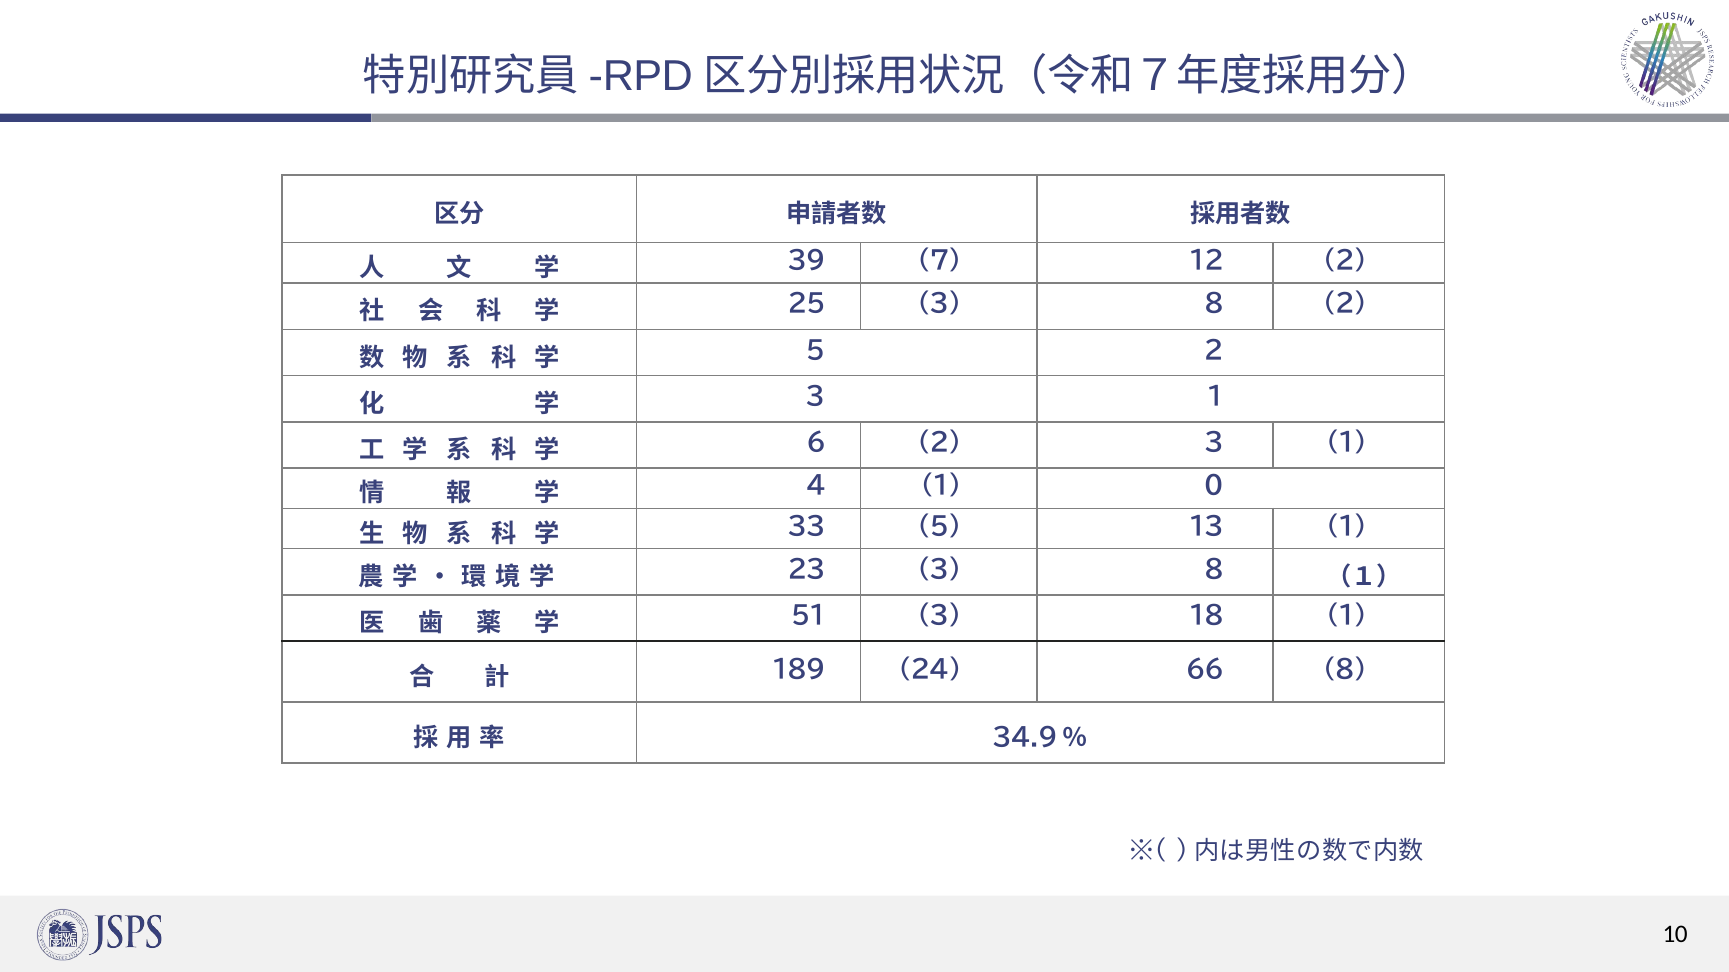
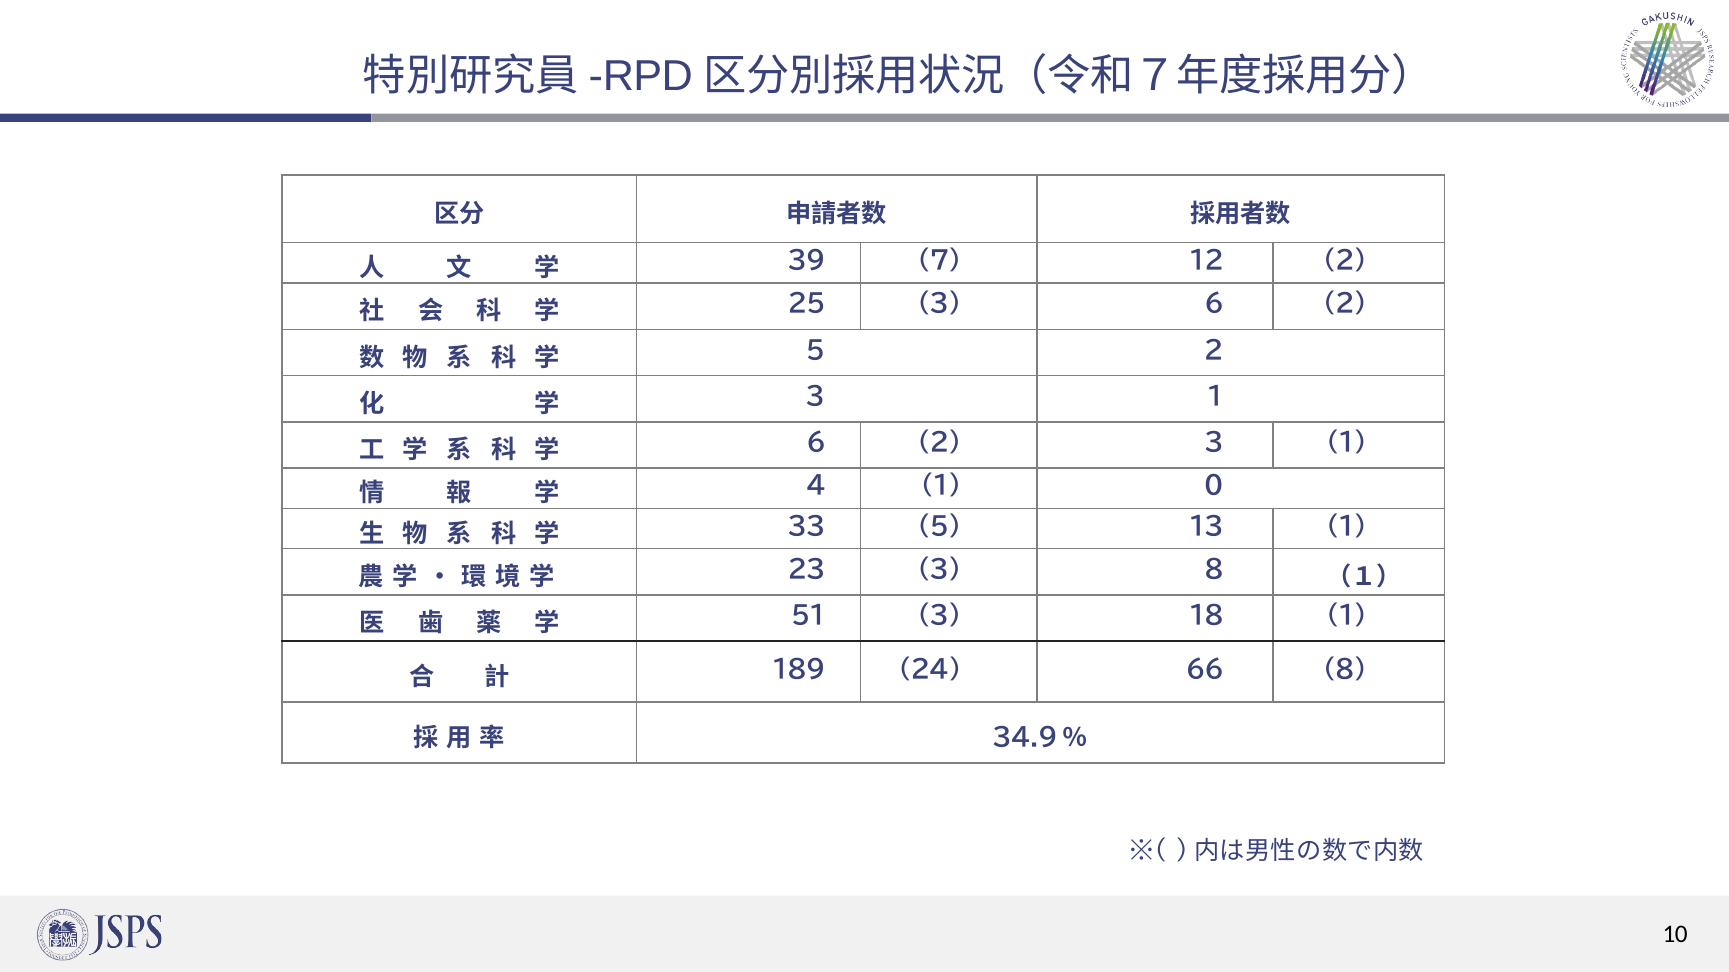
25 3 8: 8 -> 6
